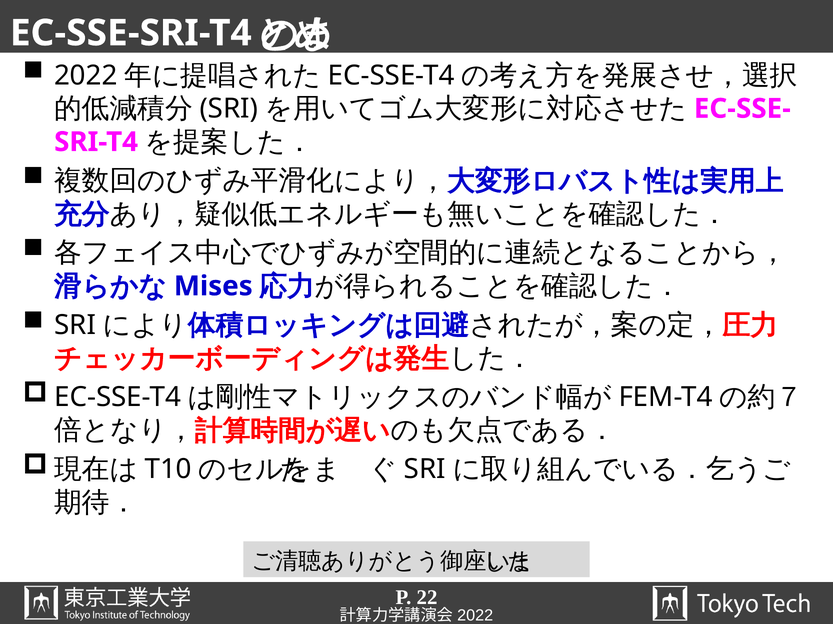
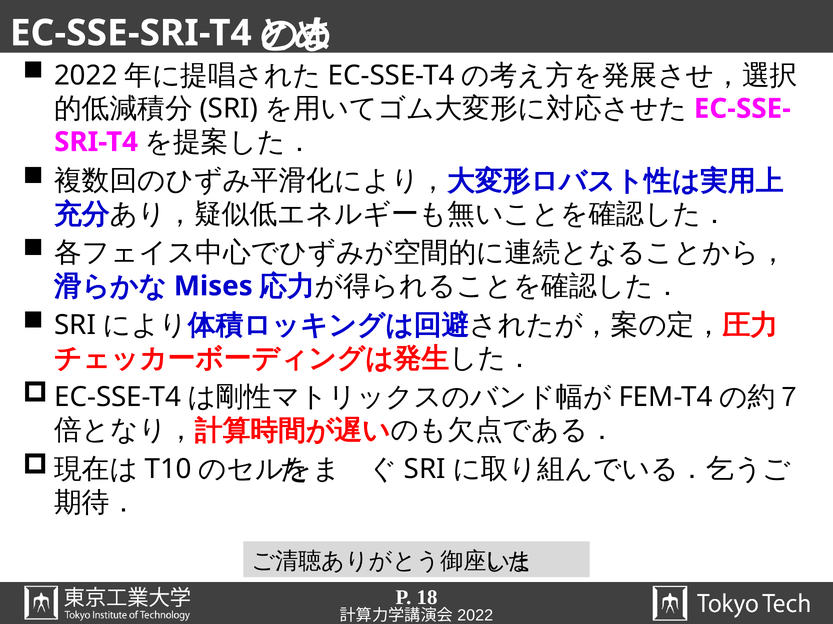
22: 22 -> 18
